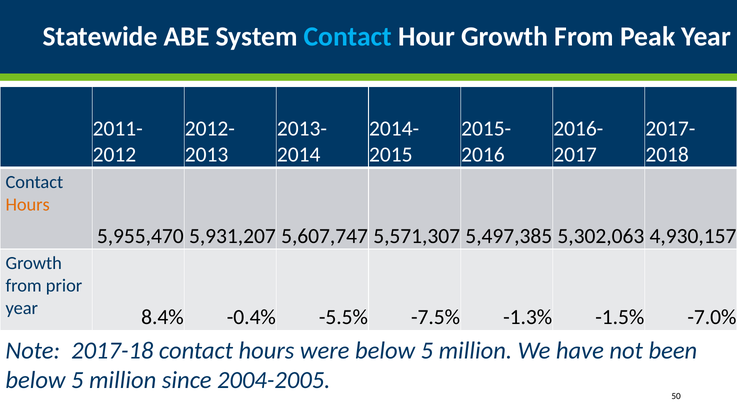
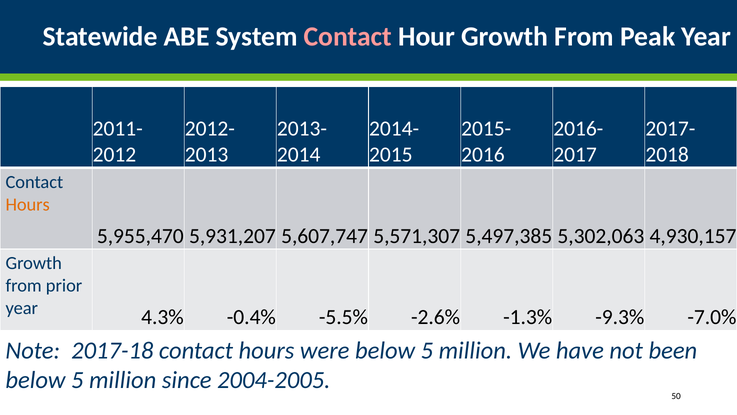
Contact at (348, 37) colour: light blue -> pink
8.4%: 8.4% -> 4.3%
-7.5%: -7.5% -> -2.6%
-1.5%: -1.5% -> -9.3%
